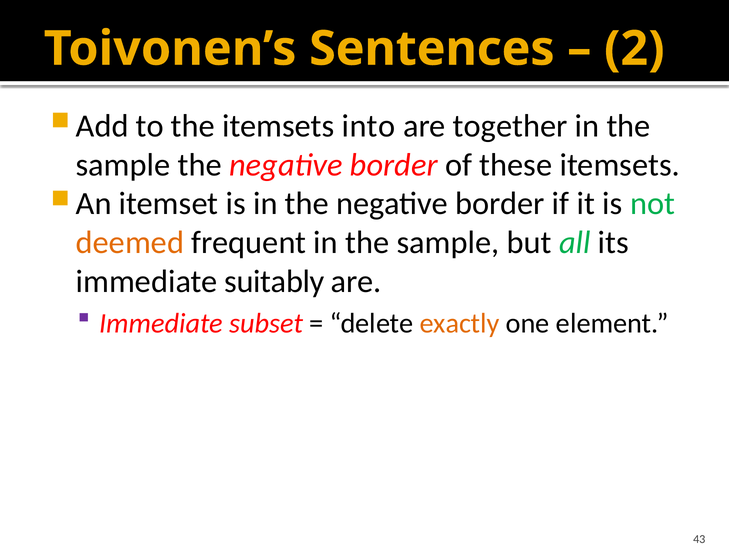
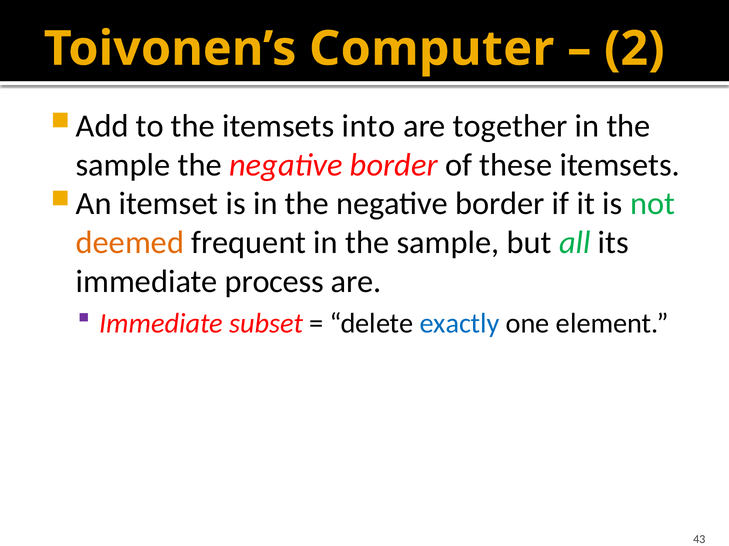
Sentences: Sentences -> Computer
suitably: suitably -> process
exactly colour: orange -> blue
